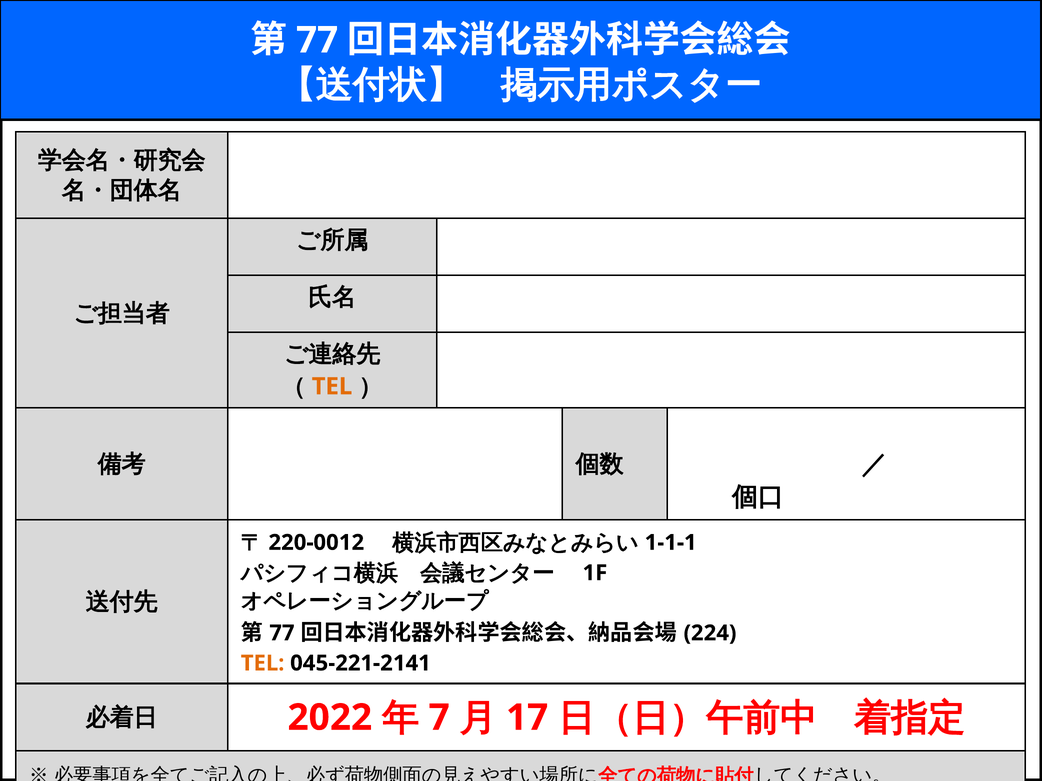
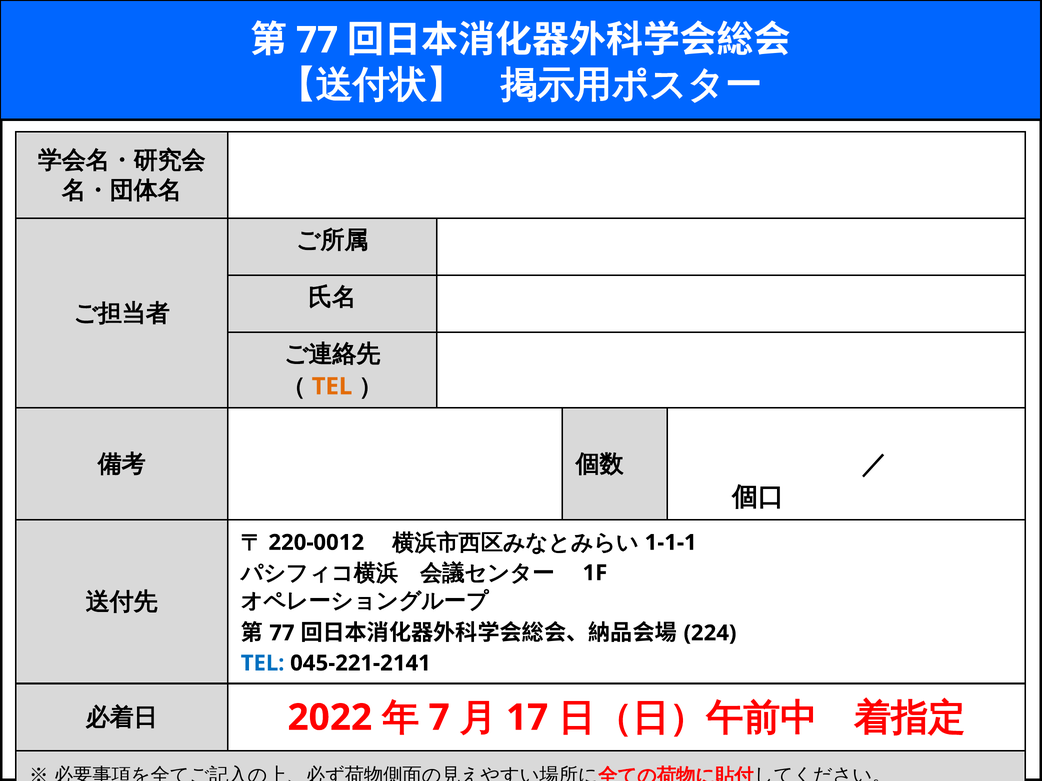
TEL at (263, 664) colour: orange -> blue
